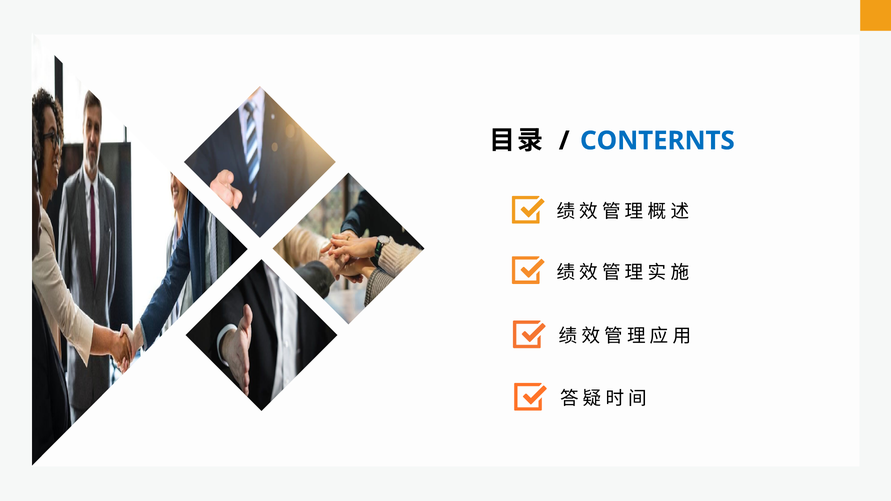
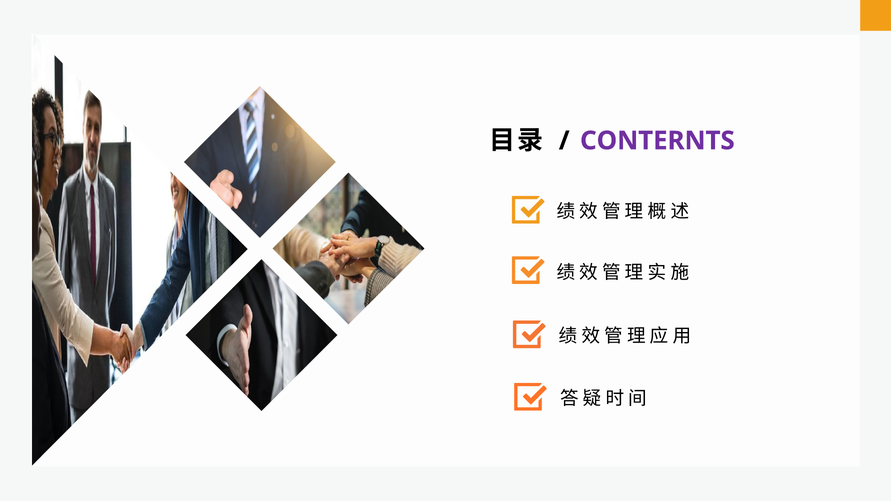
CONTERNTS colour: blue -> purple
